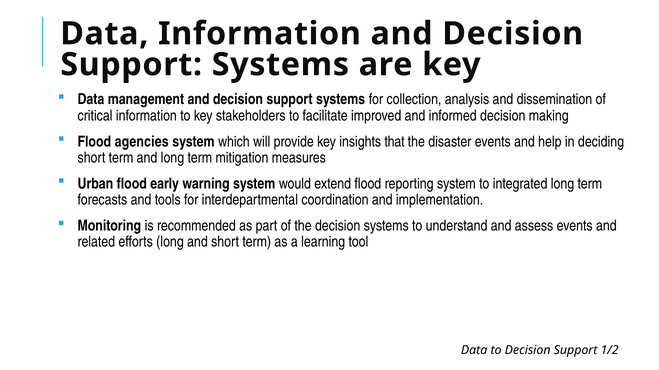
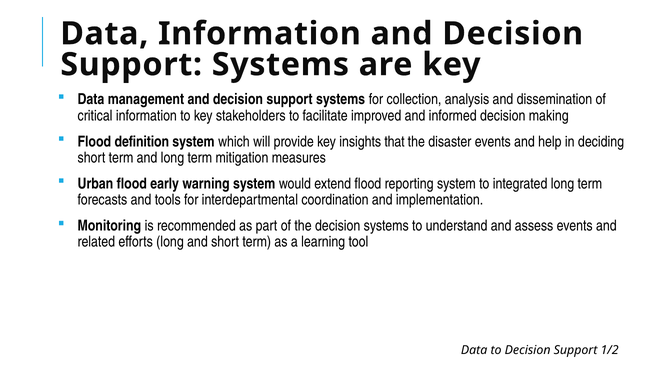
agencies: agencies -> definition
